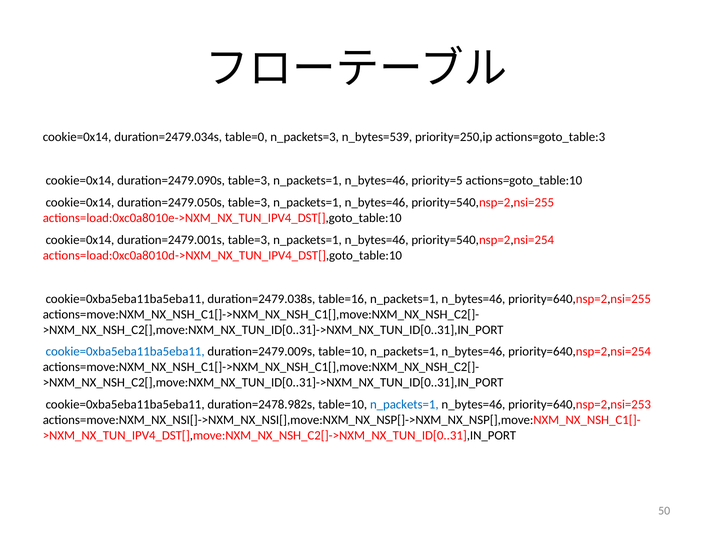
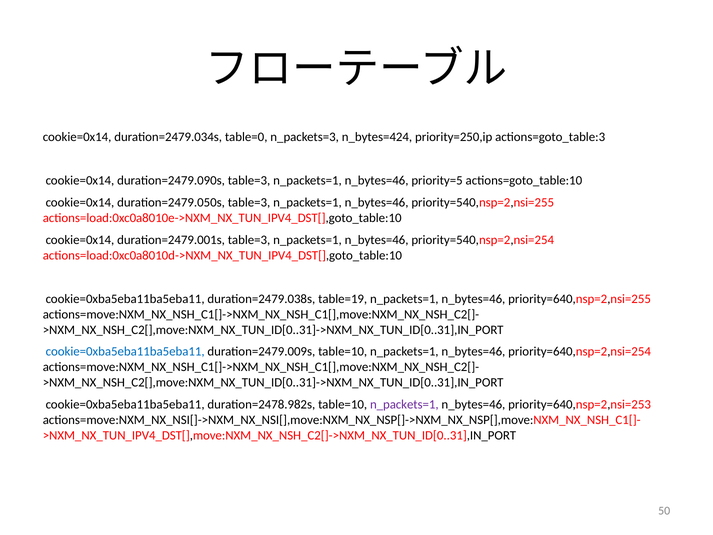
n_bytes=539: n_bytes=539 -> n_bytes=424
table=16: table=16 -> table=19
n_packets=1 at (404, 404) colour: blue -> purple
